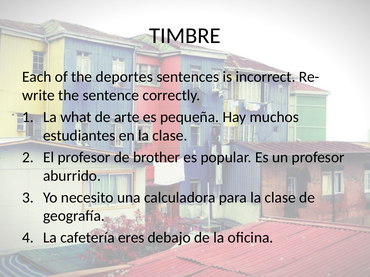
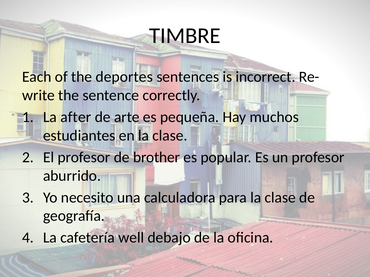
what: what -> after
eres: eres -> well
